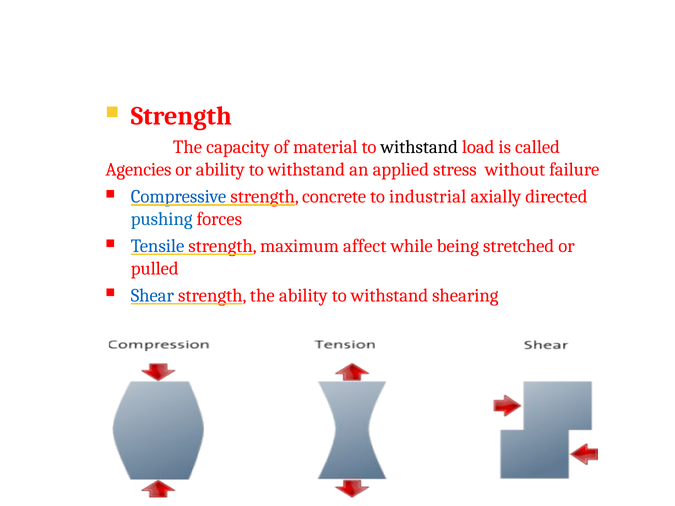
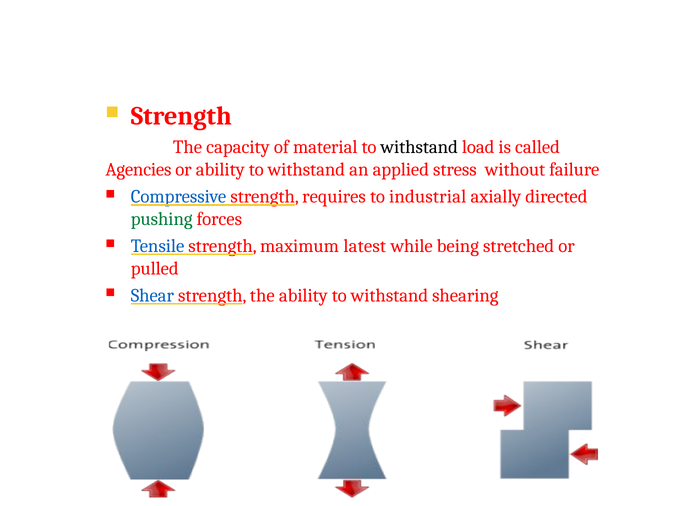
concrete: concrete -> requires
pushing colour: blue -> green
affect: affect -> latest
